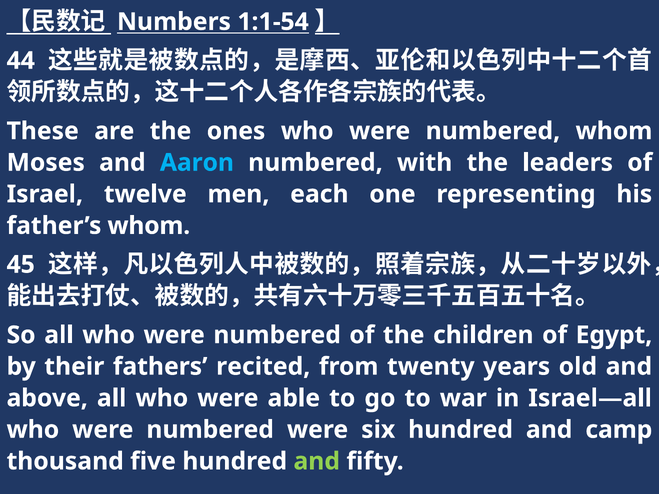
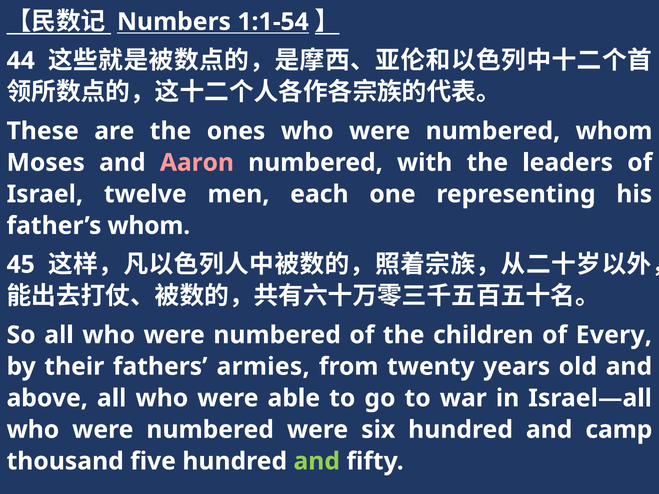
Aaron colour: light blue -> pink
Egypt: Egypt -> Every
recited: recited -> armies
